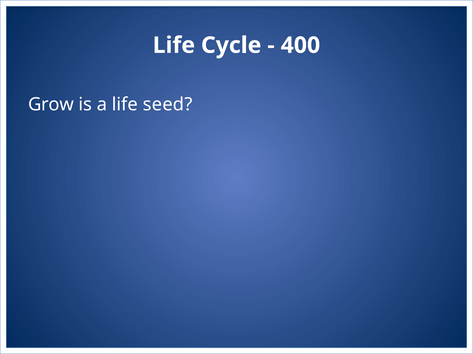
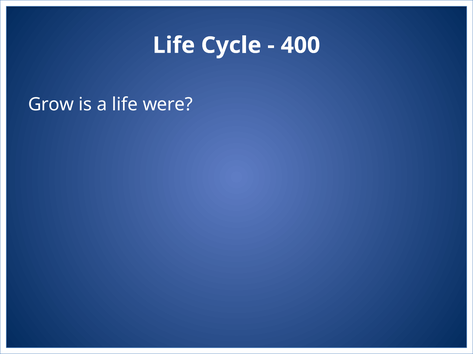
seed: seed -> were
